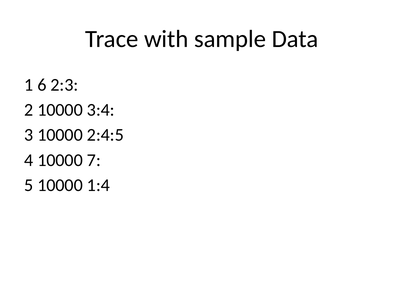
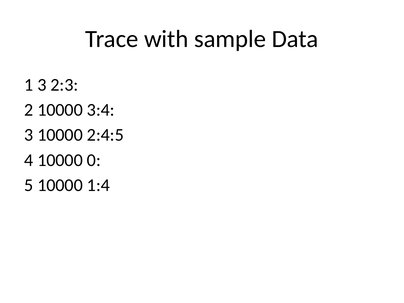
1 6: 6 -> 3
7: 7 -> 0
